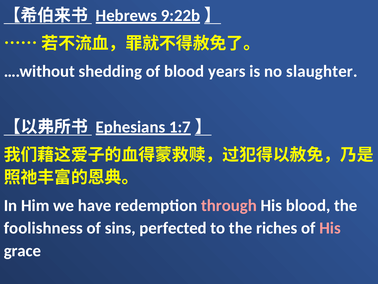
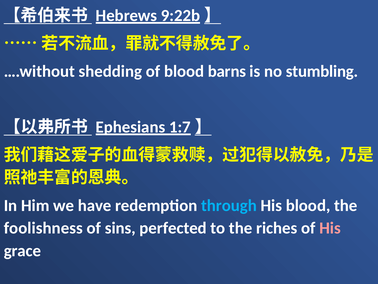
years: years -> barns
slaughter: slaughter -> stumbling
through colour: pink -> light blue
